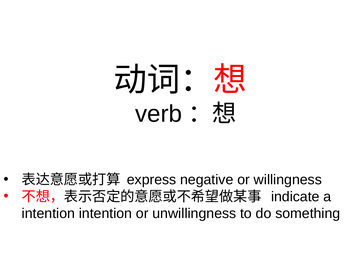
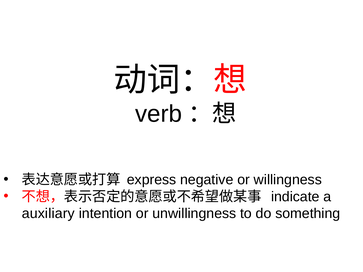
intention at (48, 214): intention -> auxiliary
